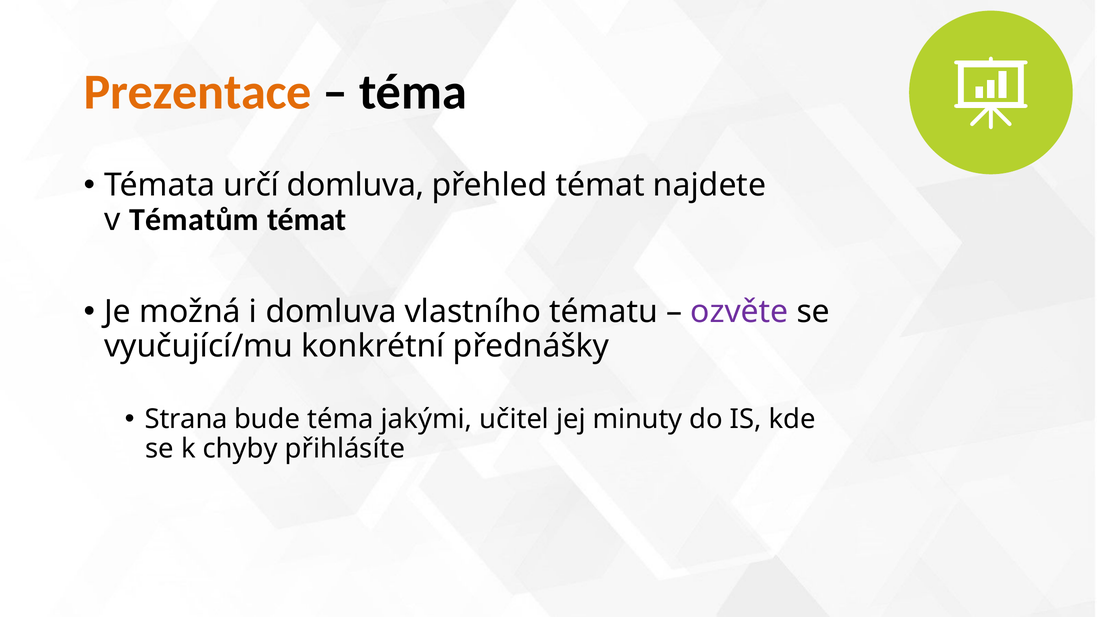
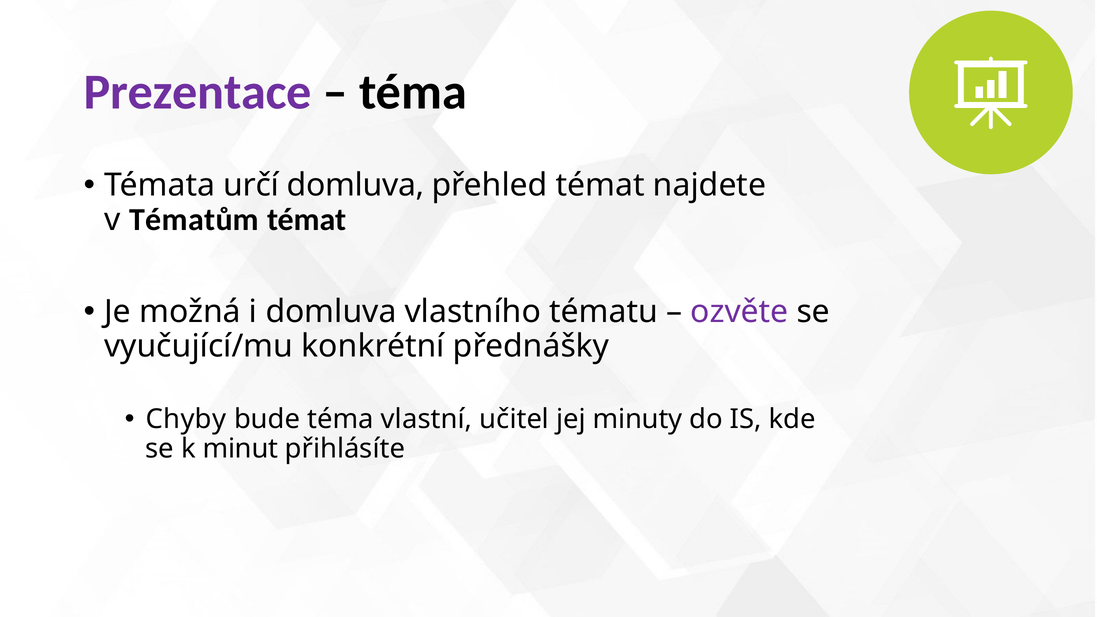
Prezentace colour: orange -> purple
Strana: Strana -> Chyby
jakými: jakými -> vlastní
chyby: chyby -> minut
